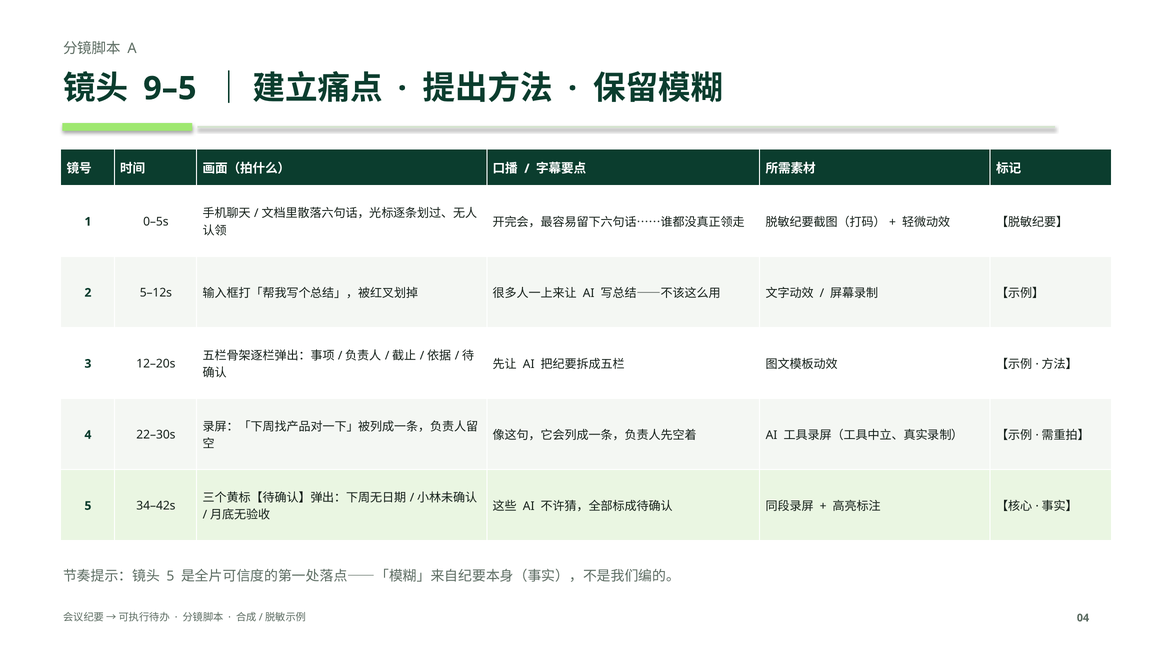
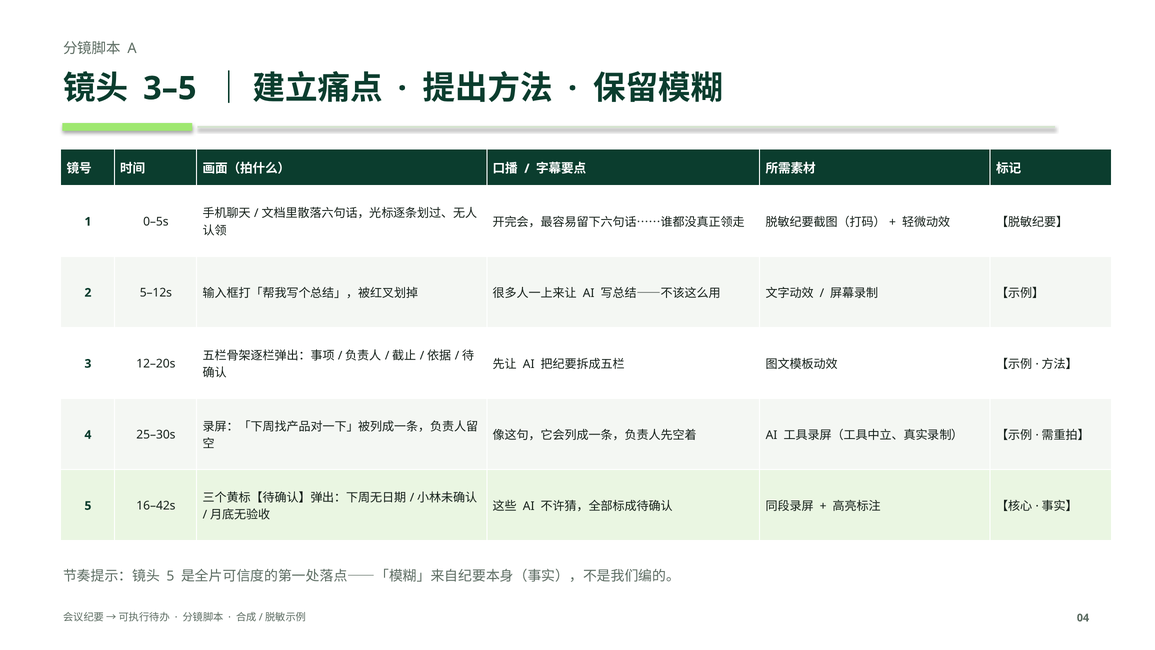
9–5: 9–5 -> 3–5
22–30s: 22–30s -> 25–30s
34–42s: 34–42s -> 16–42s
